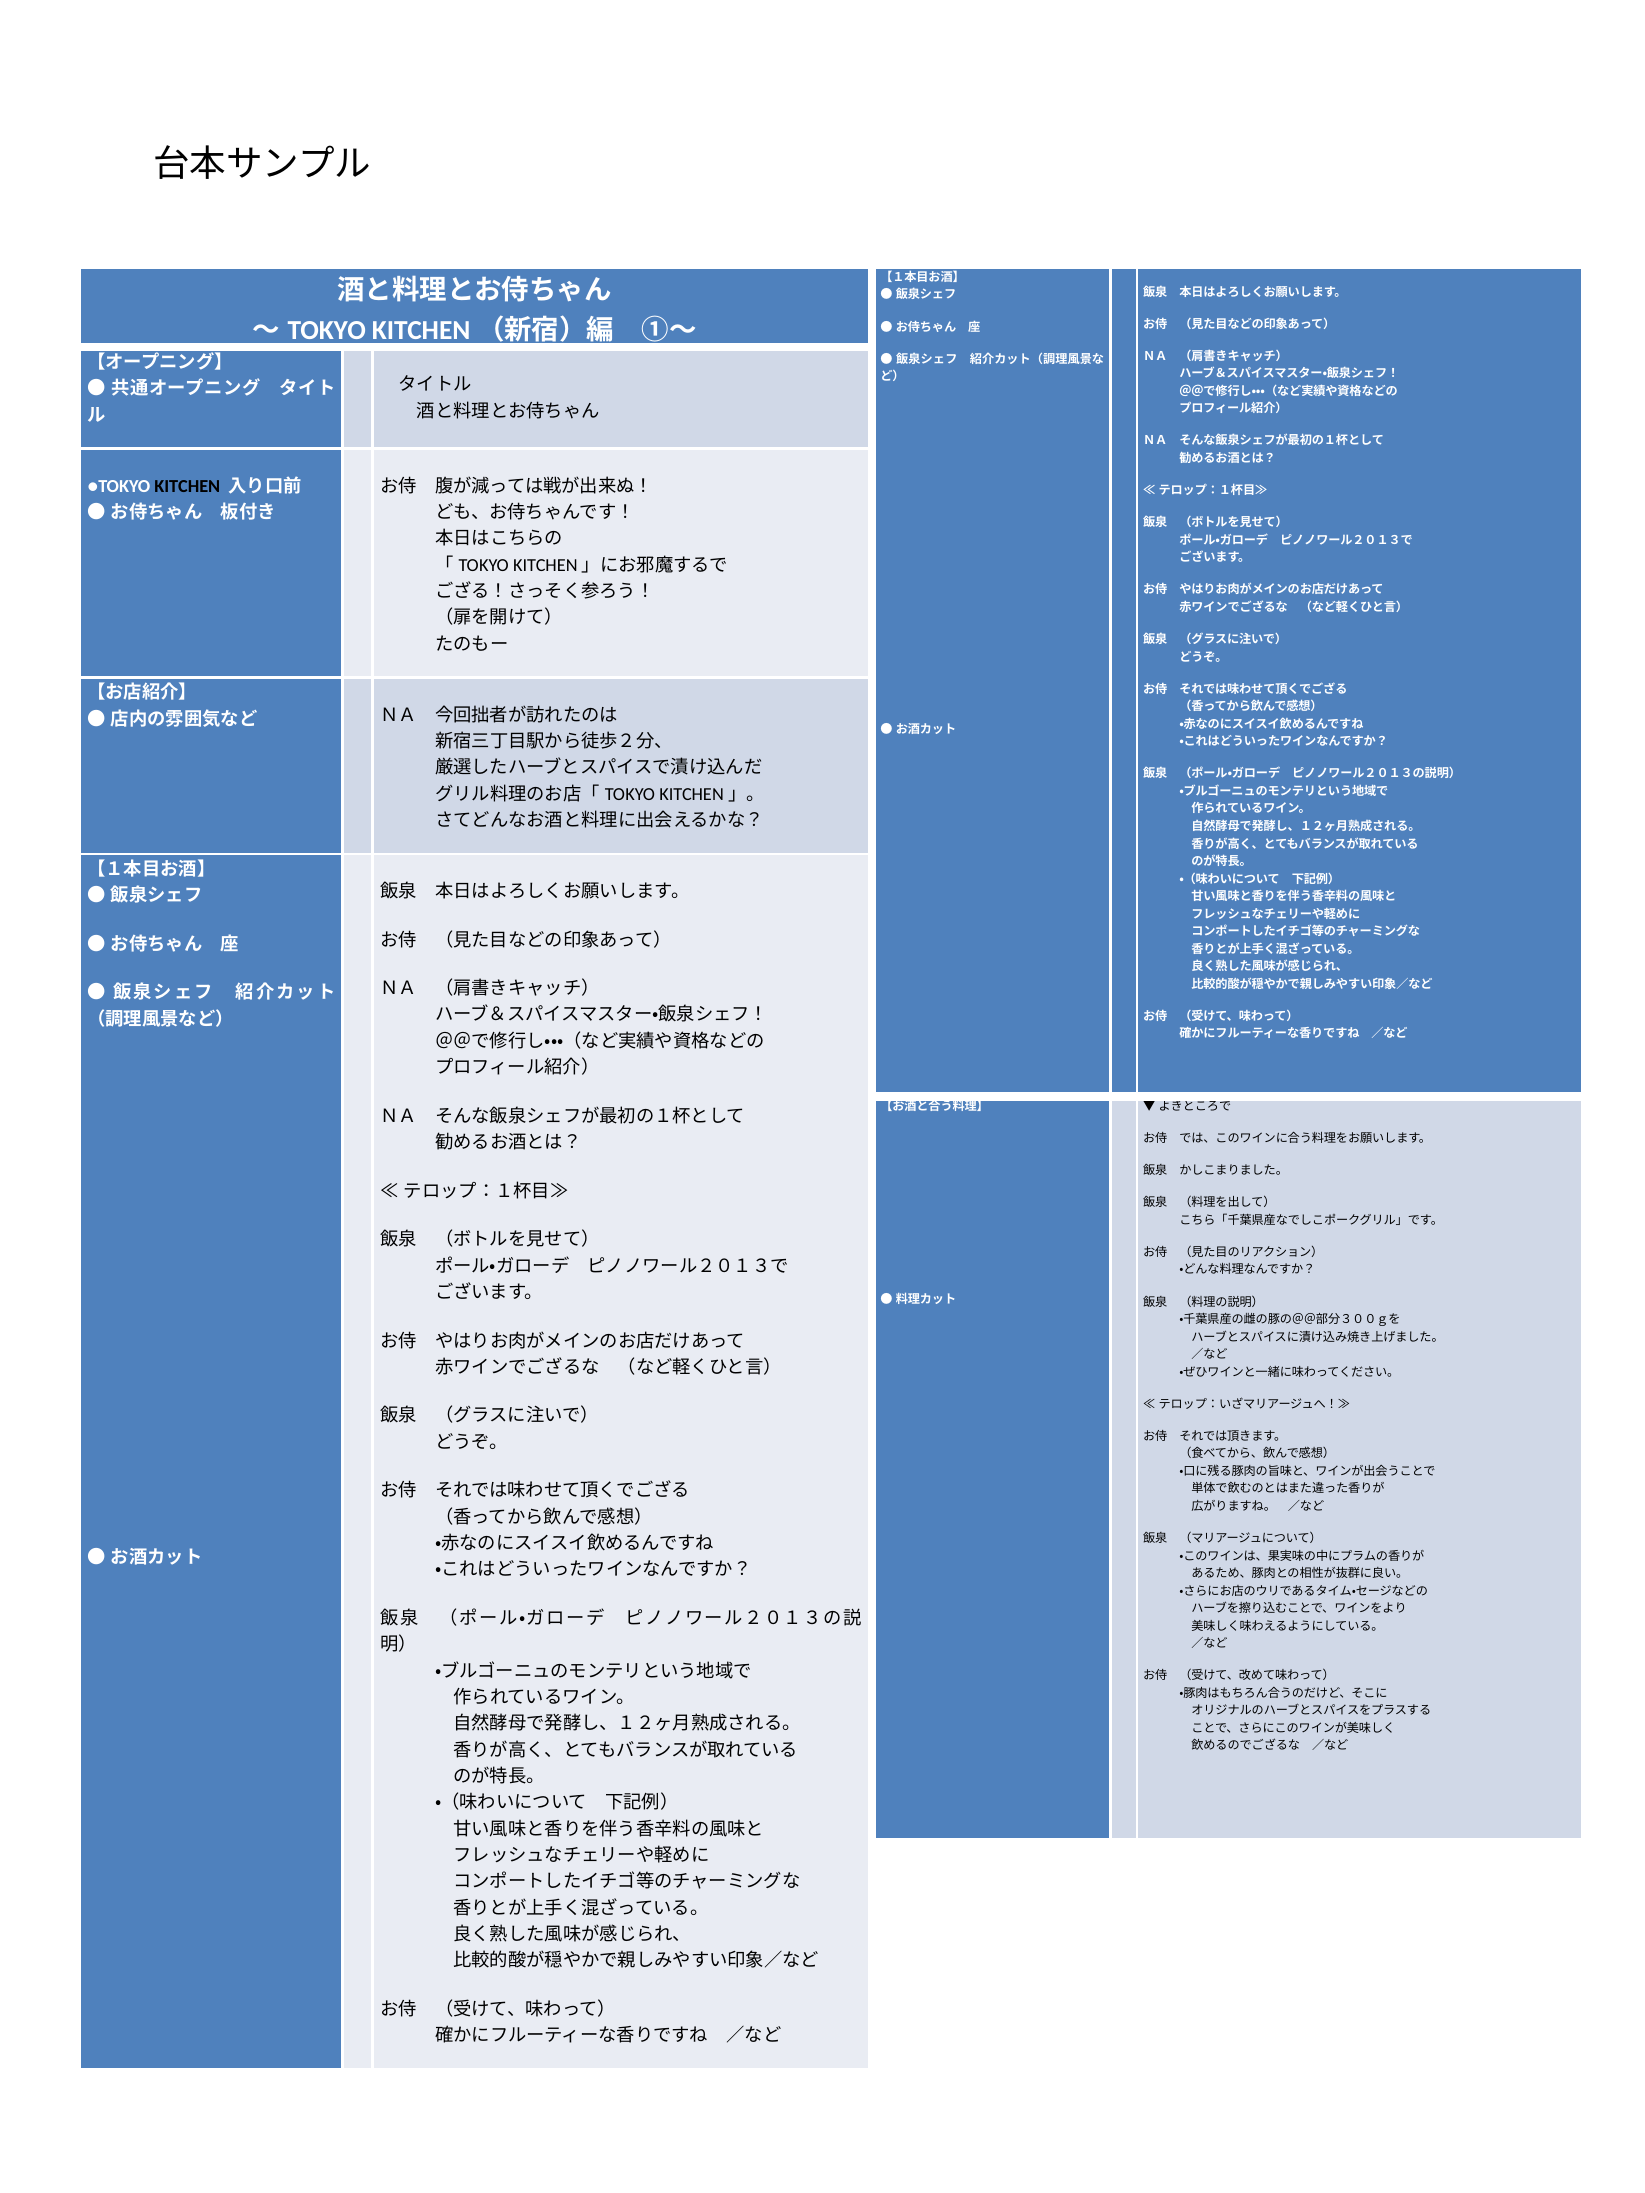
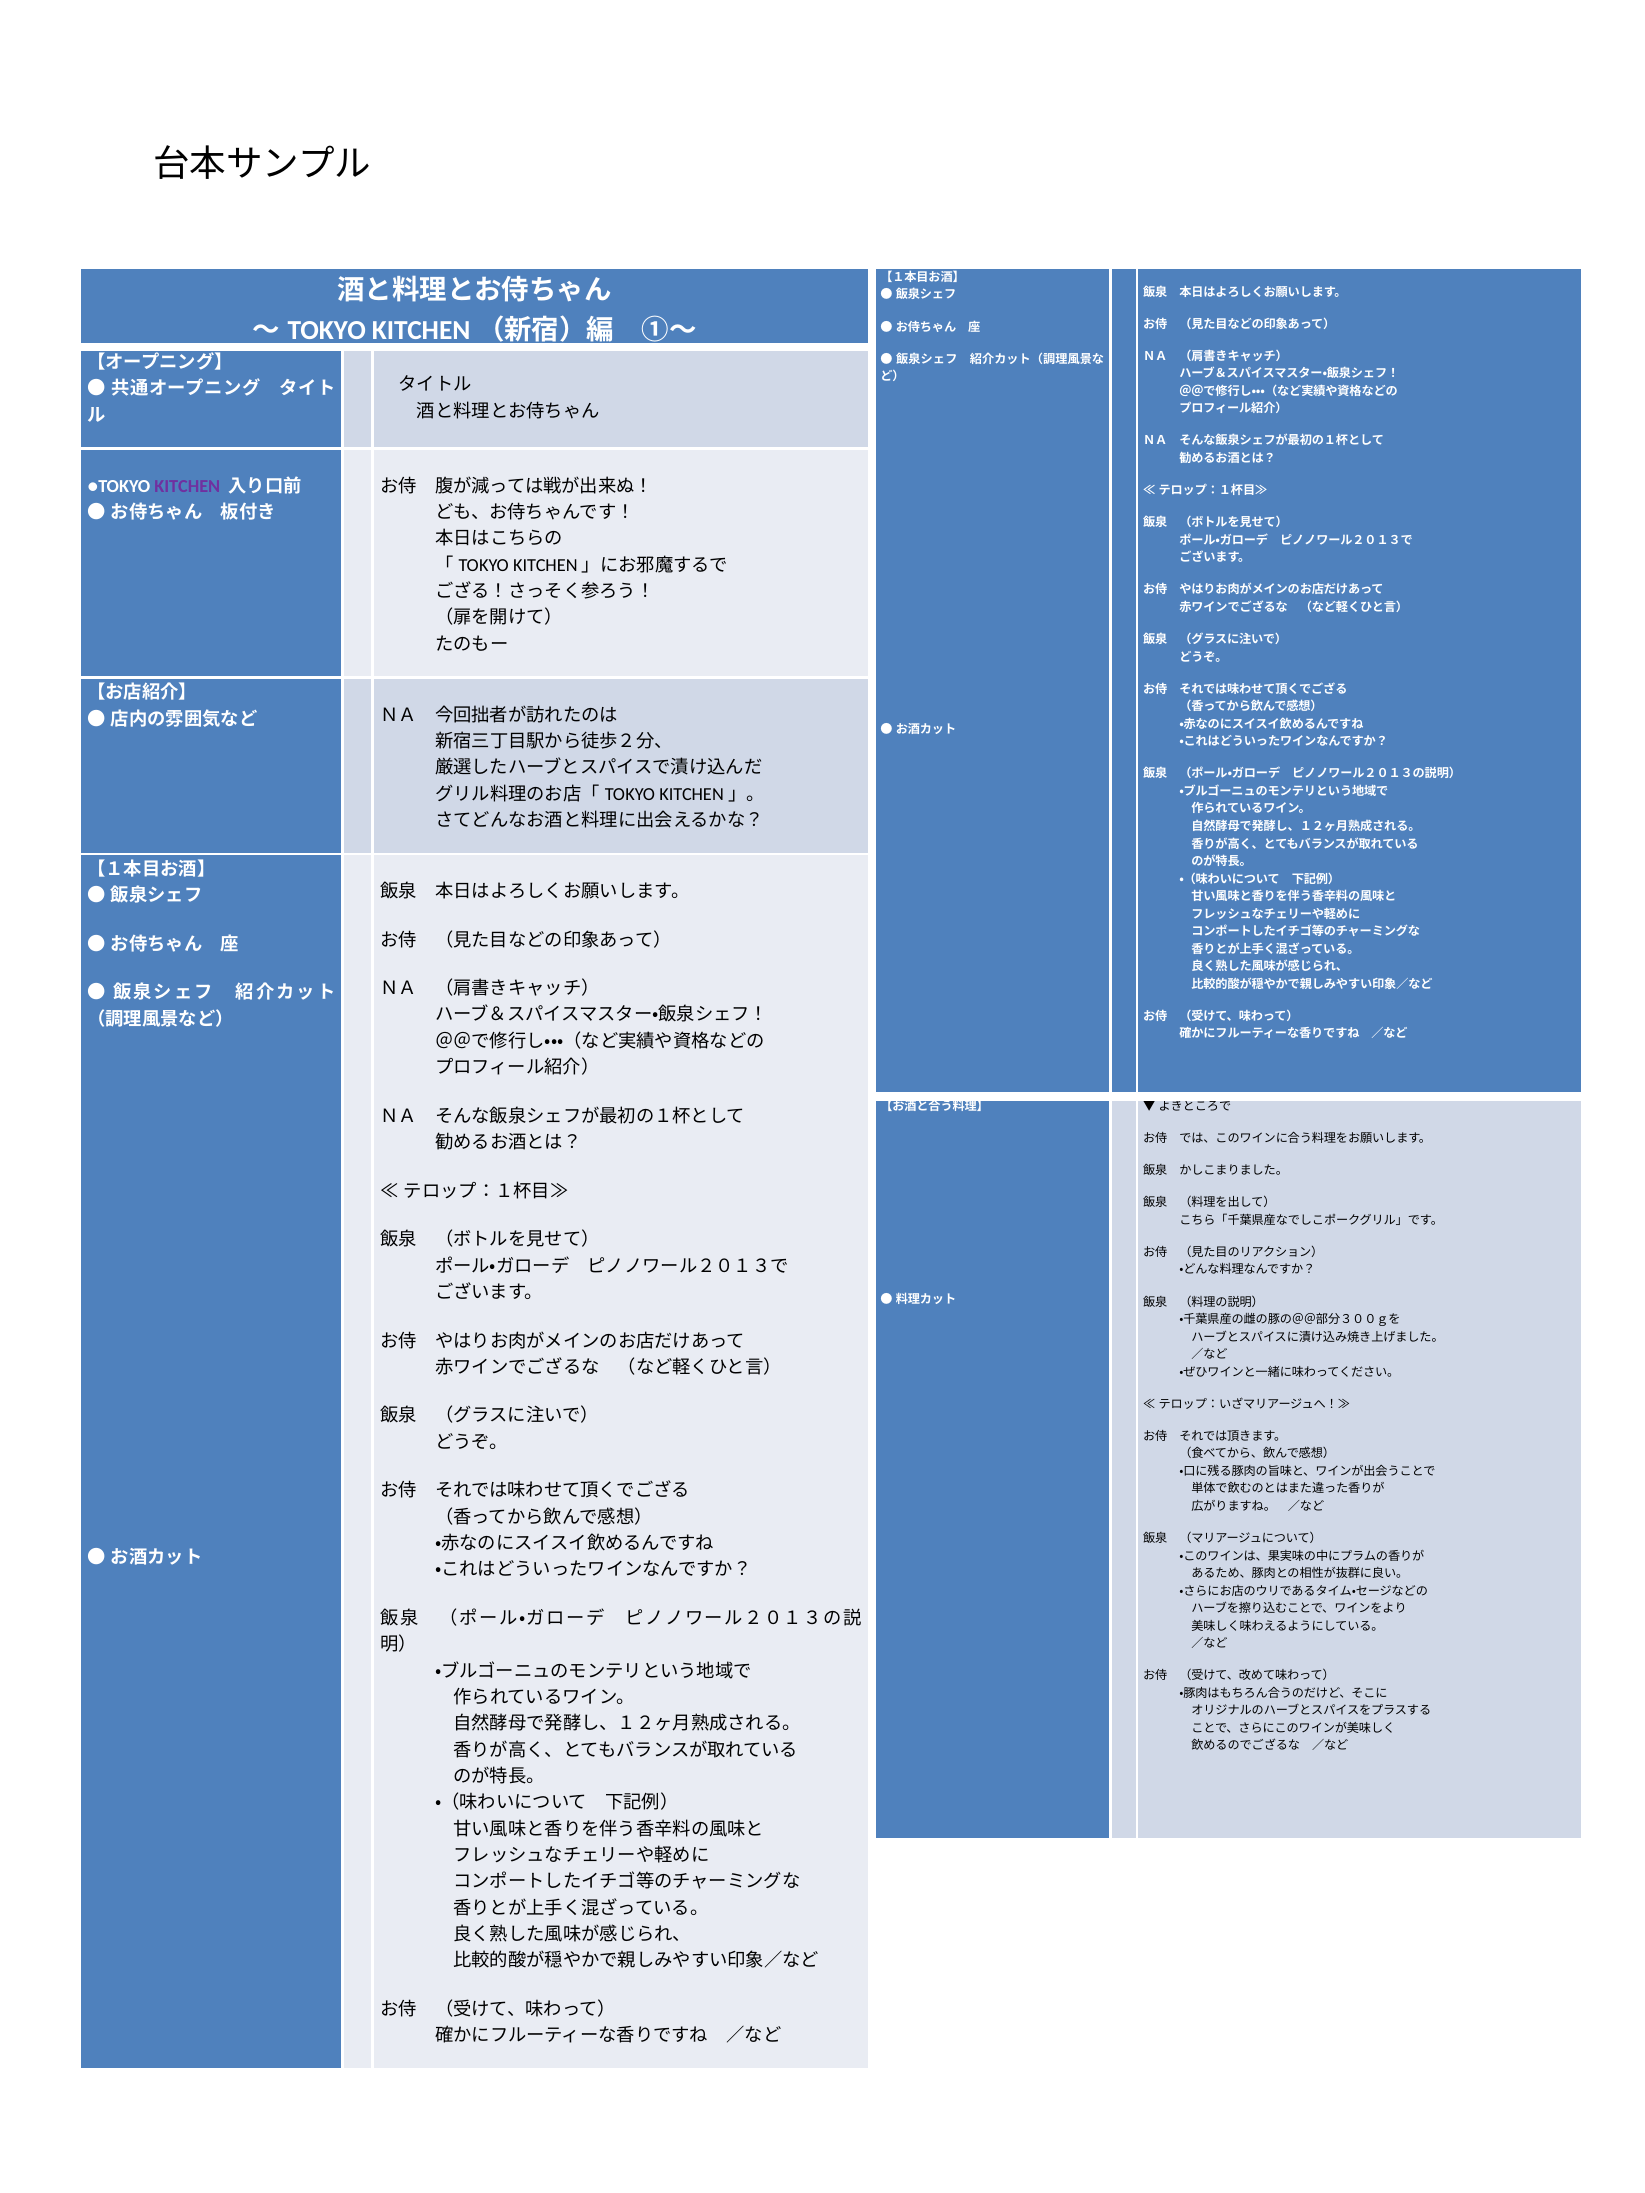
KITCHEN colour: black -> purple
